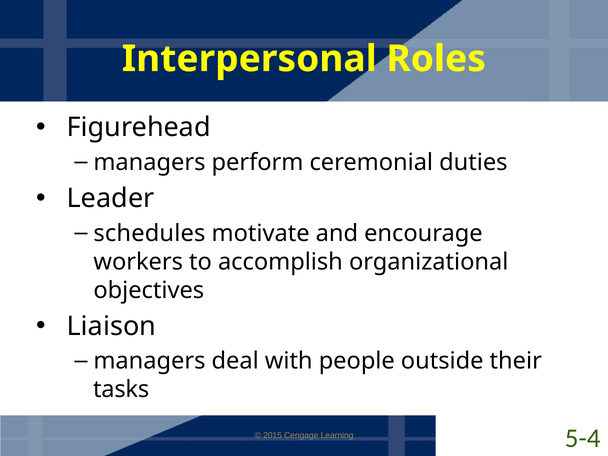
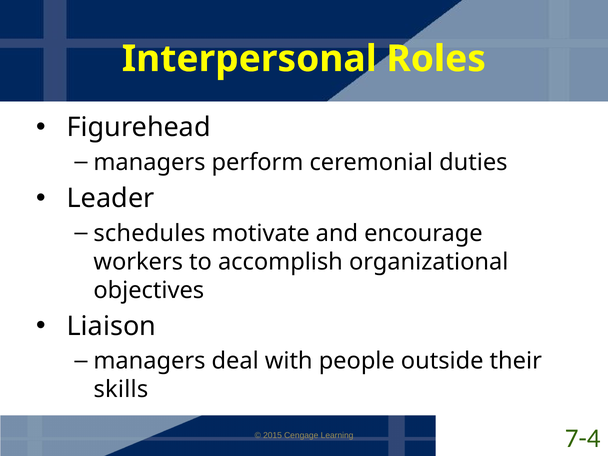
tasks: tasks -> skills
5-4: 5-4 -> 7-4
